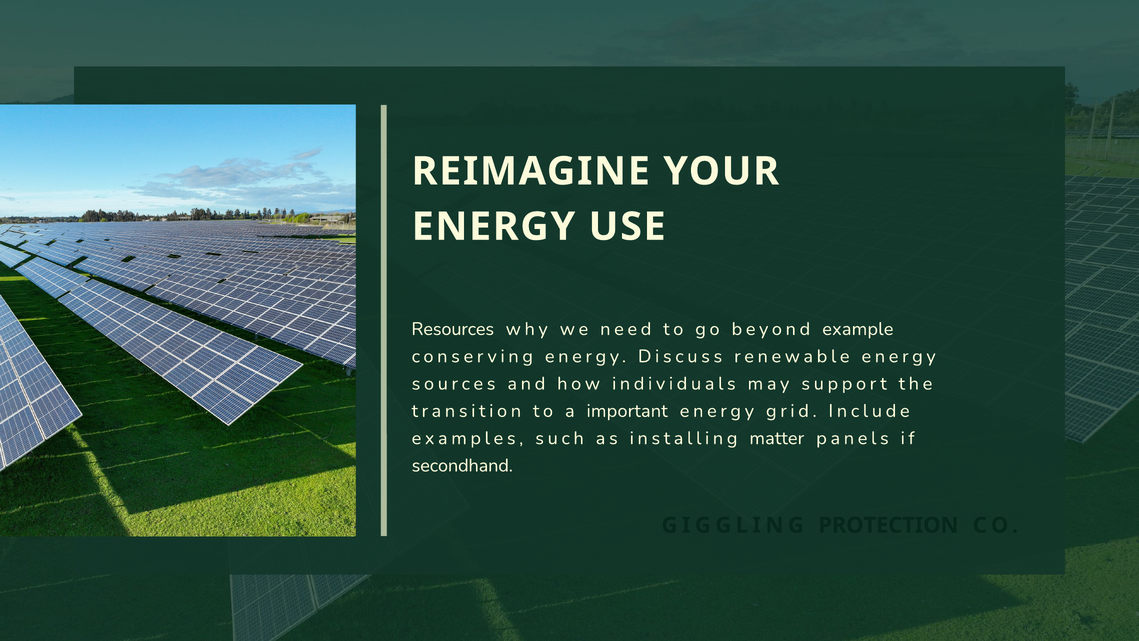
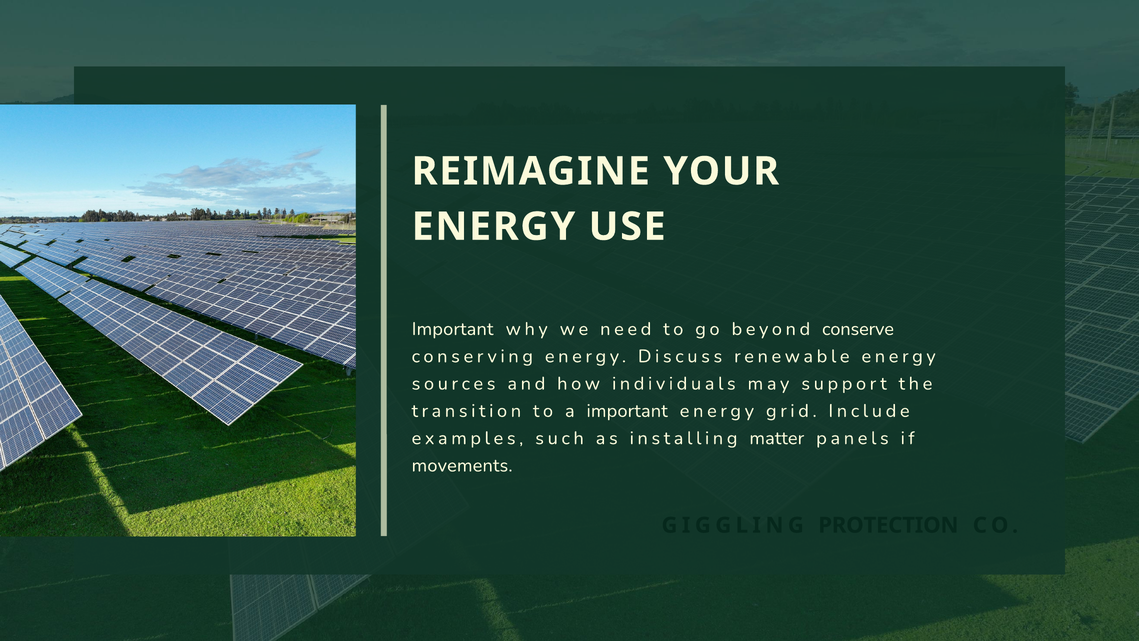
Resources at (453, 329): Resources -> Important
example: example -> conserve
secondhand: secondhand -> movements
